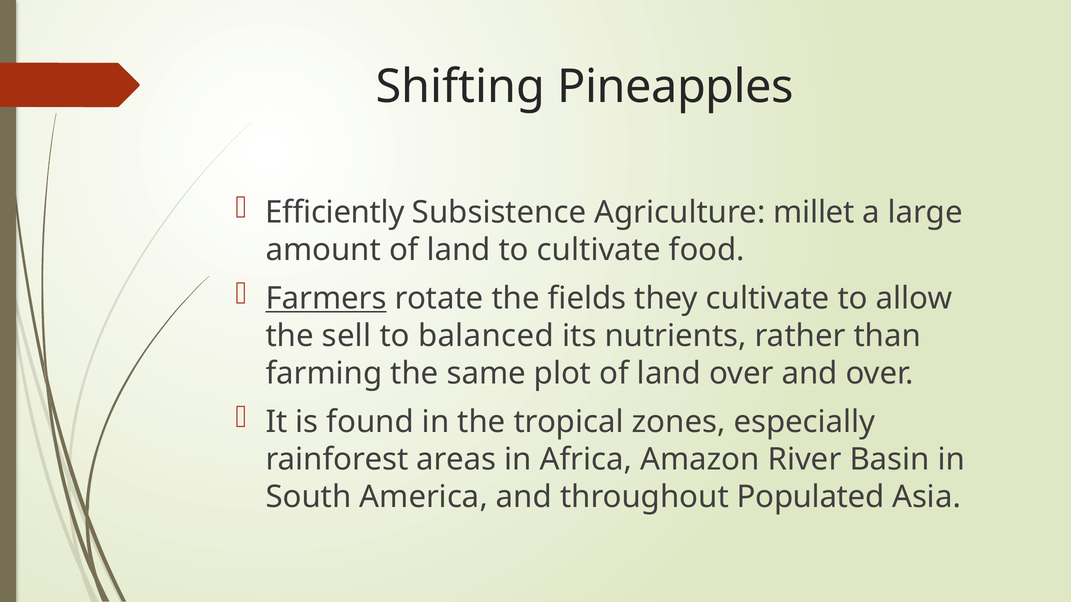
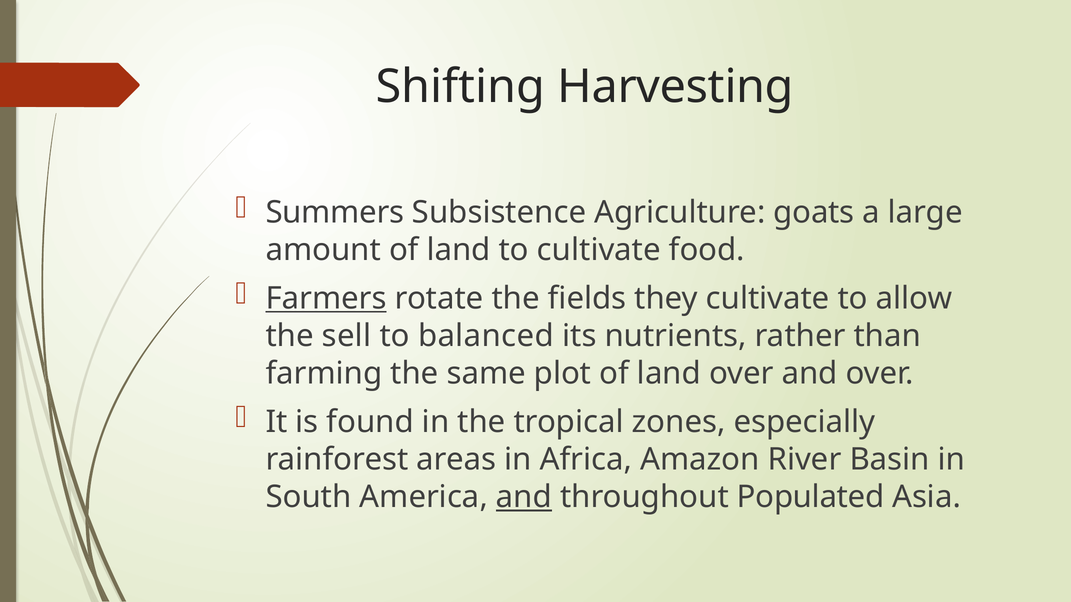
Pineapples: Pineapples -> Harvesting
Efficiently: Efficiently -> Summers
millet: millet -> goats
and at (524, 497) underline: none -> present
